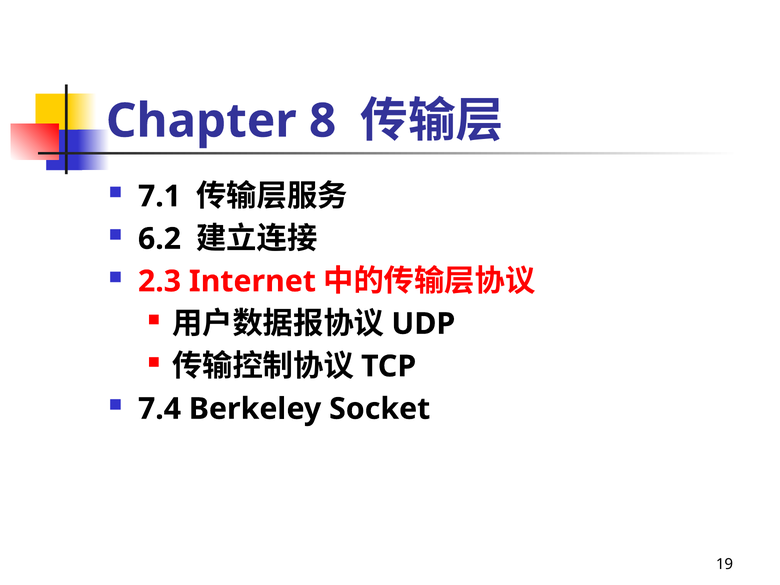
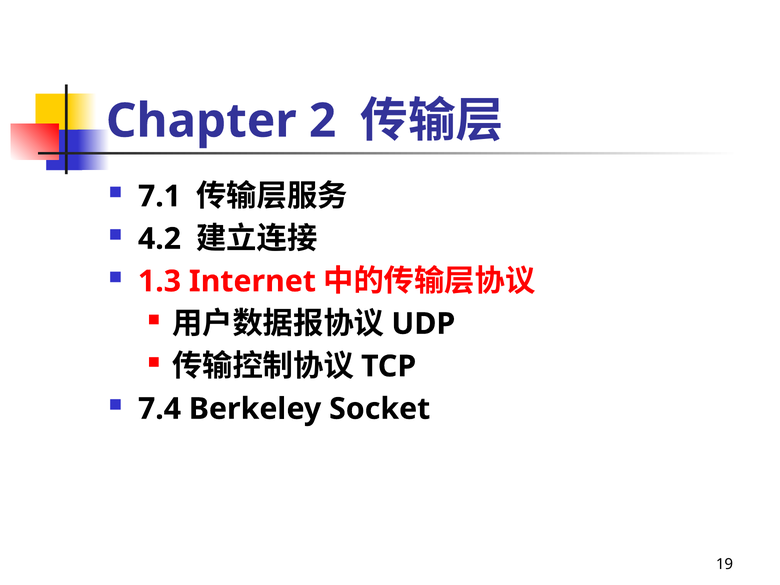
8: 8 -> 2
6.2: 6.2 -> 4.2
2.3: 2.3 -> 1.3
